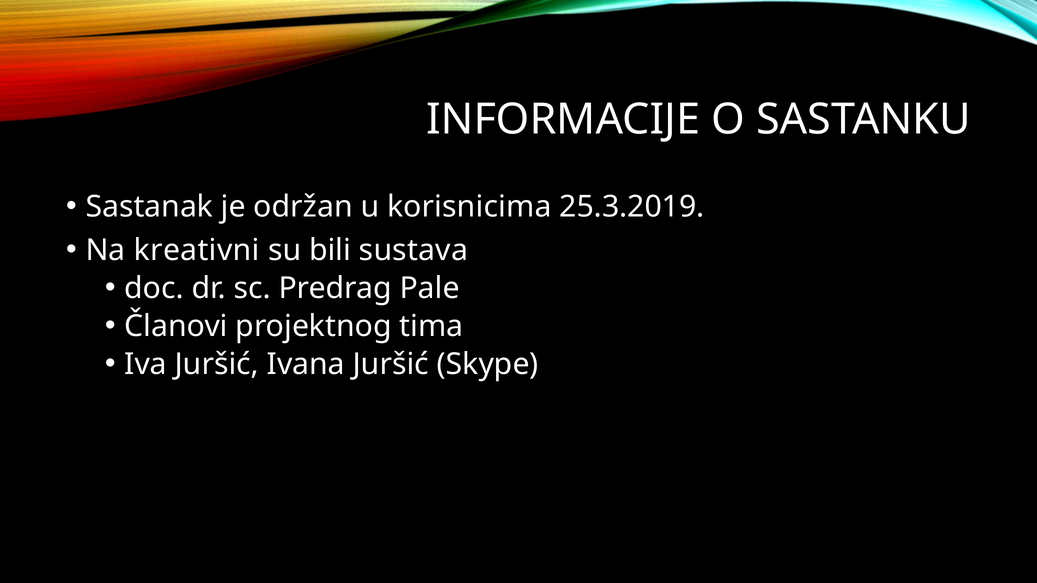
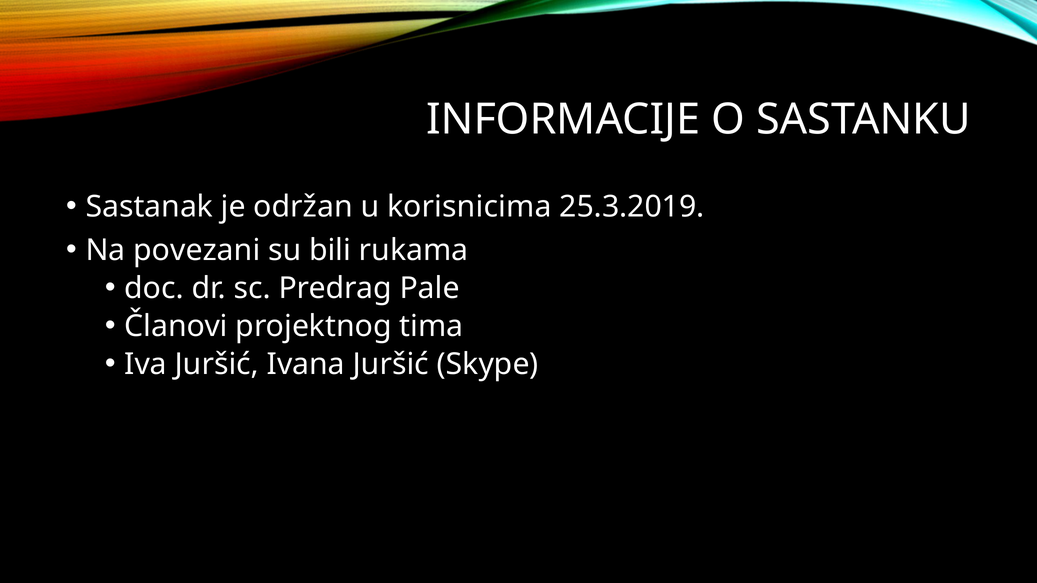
kreativni: kreativni -> povezani
sustava: sustava -> rukama
